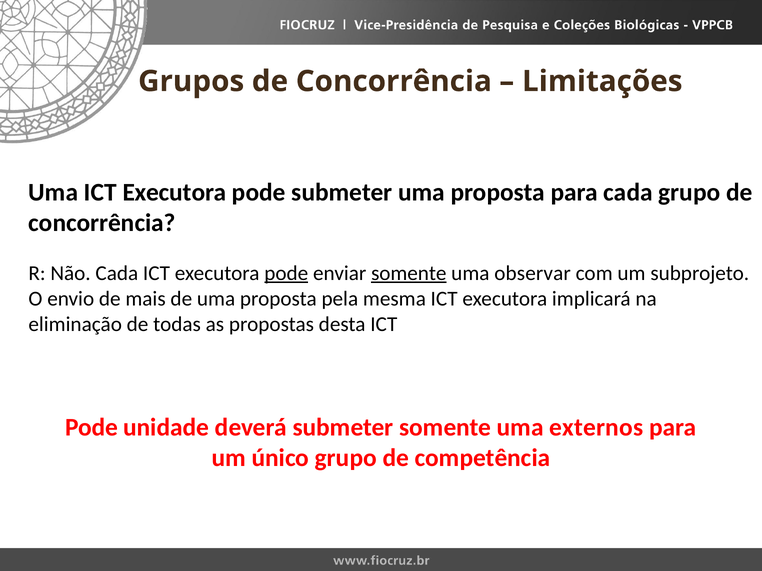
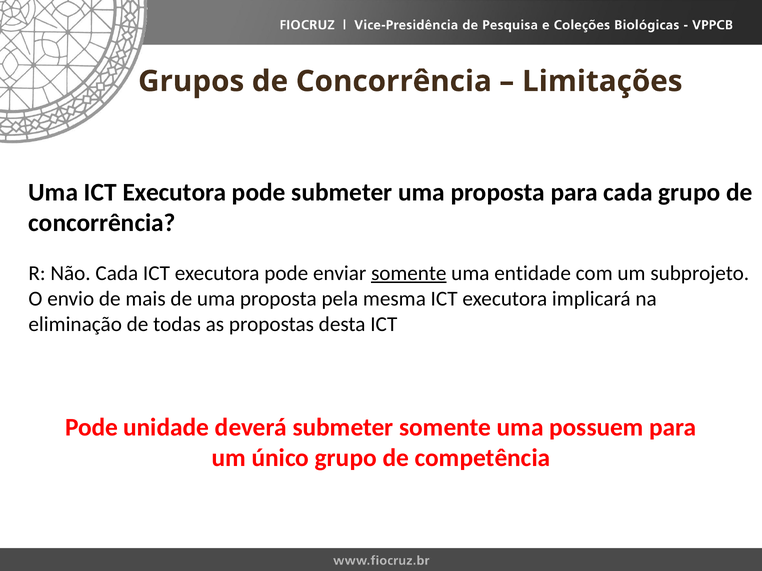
pode at (286, 274) underline: present -> none
observar: observar -> entidade
externos: externos -> possuem
